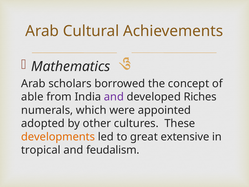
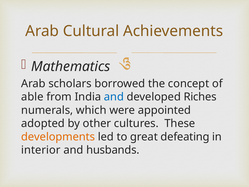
and at (114, 97) colour: purple -> blue
extensive: extensive -> defeating
tropical: tropical -> interior
feudalism: feudalism -> husbands
